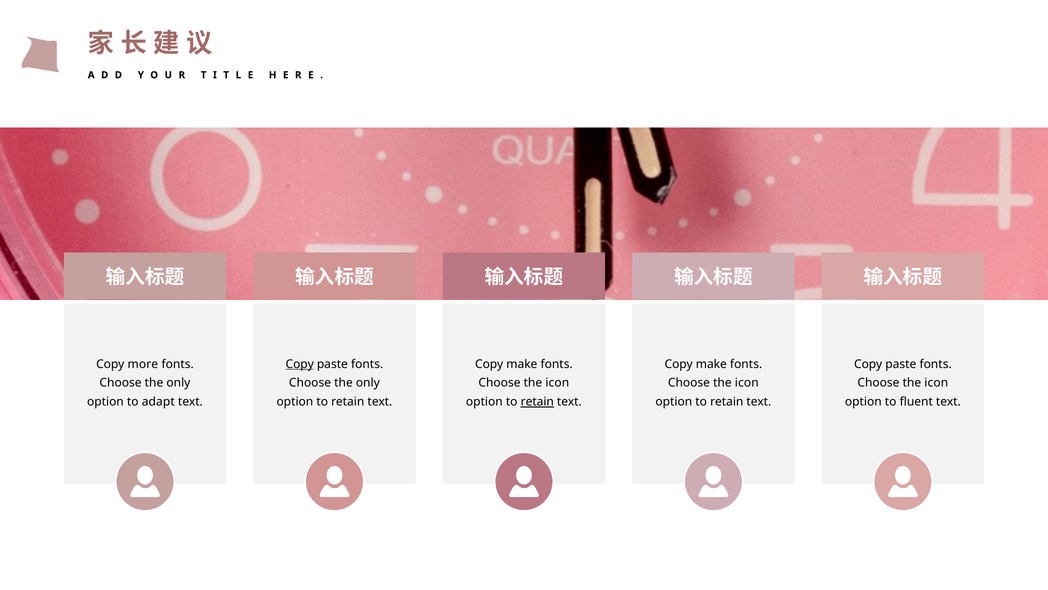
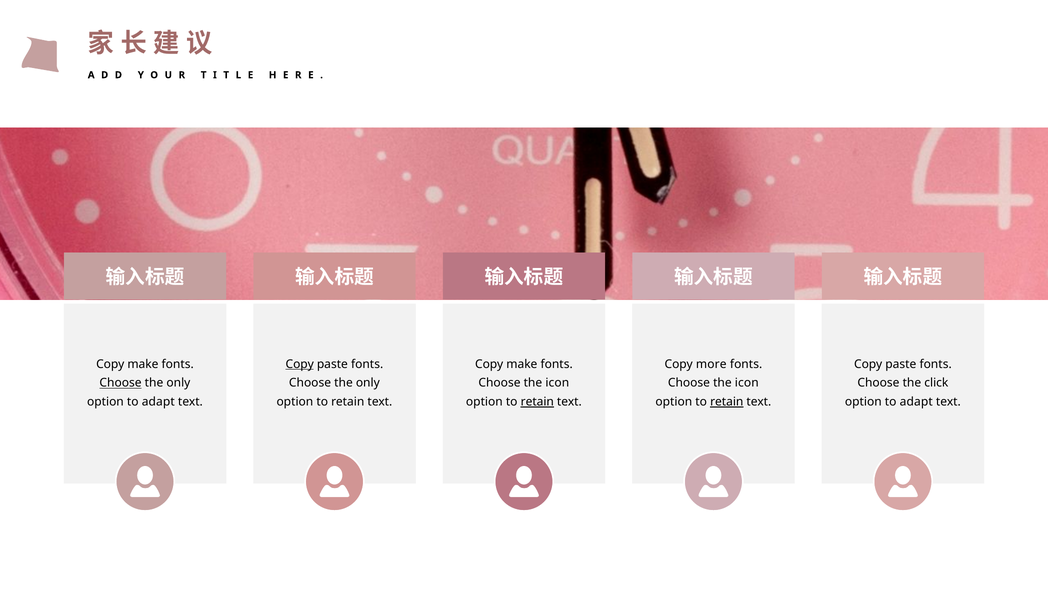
more at (143, 364): more -> make
make at (711, 364): make -> more
Choose at (121, 383) underline: none -> present
icon at (936, 383): icon -> click
retain at (727, 401) underline: none -> present
fluent at (916, 401): fluent -> adapt
